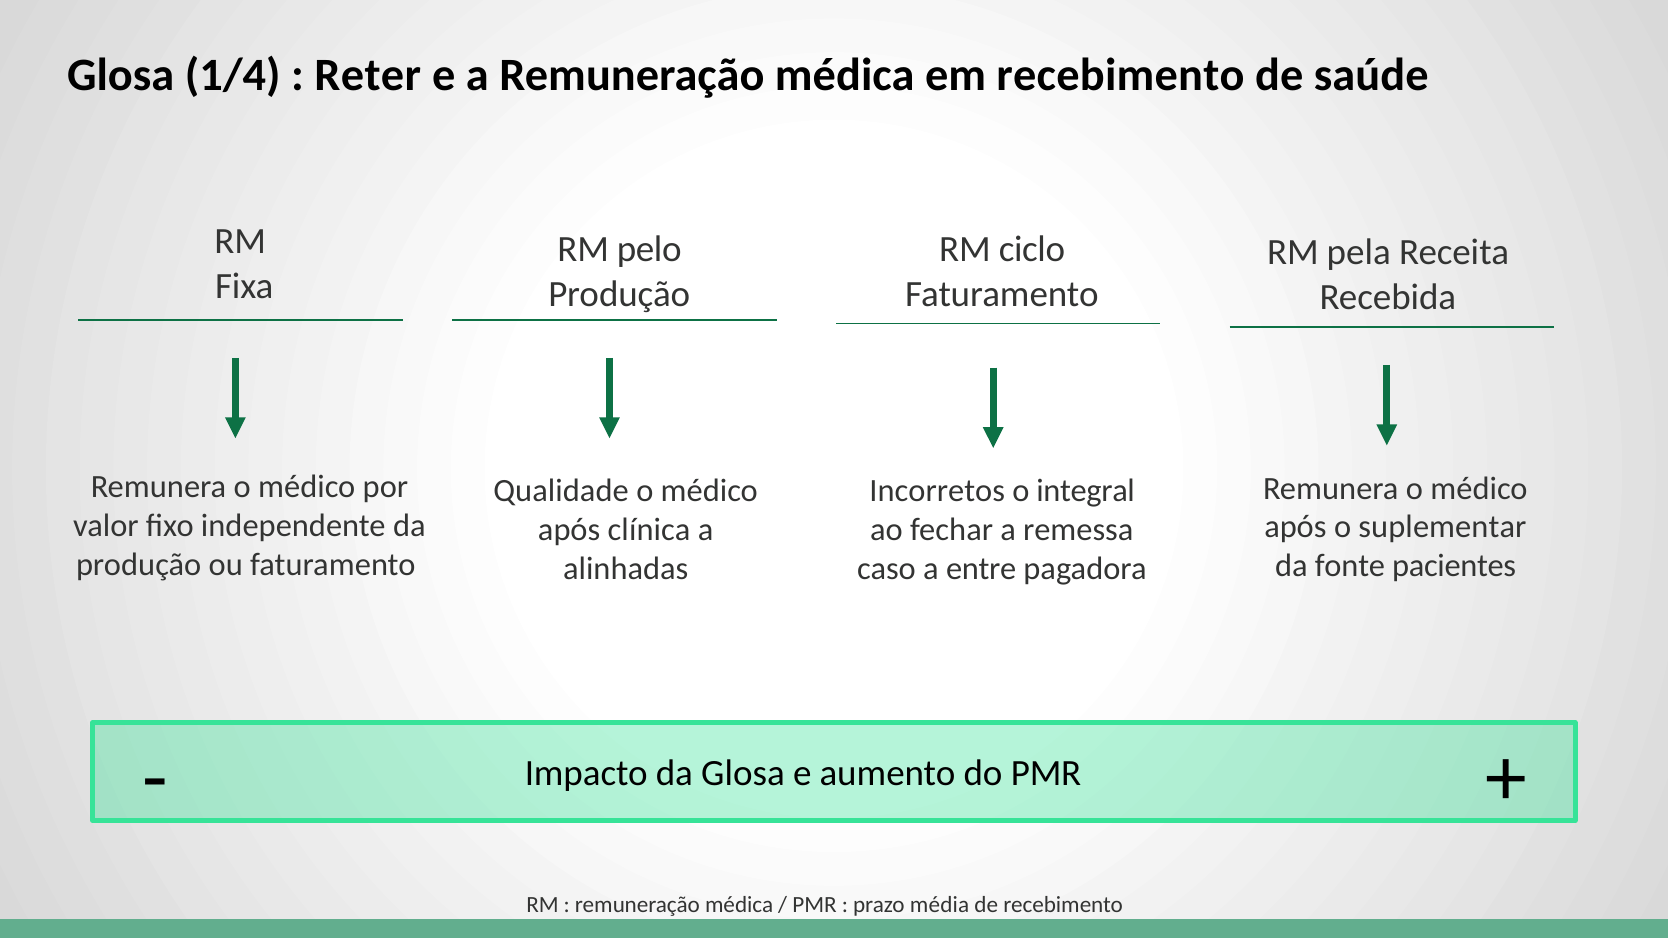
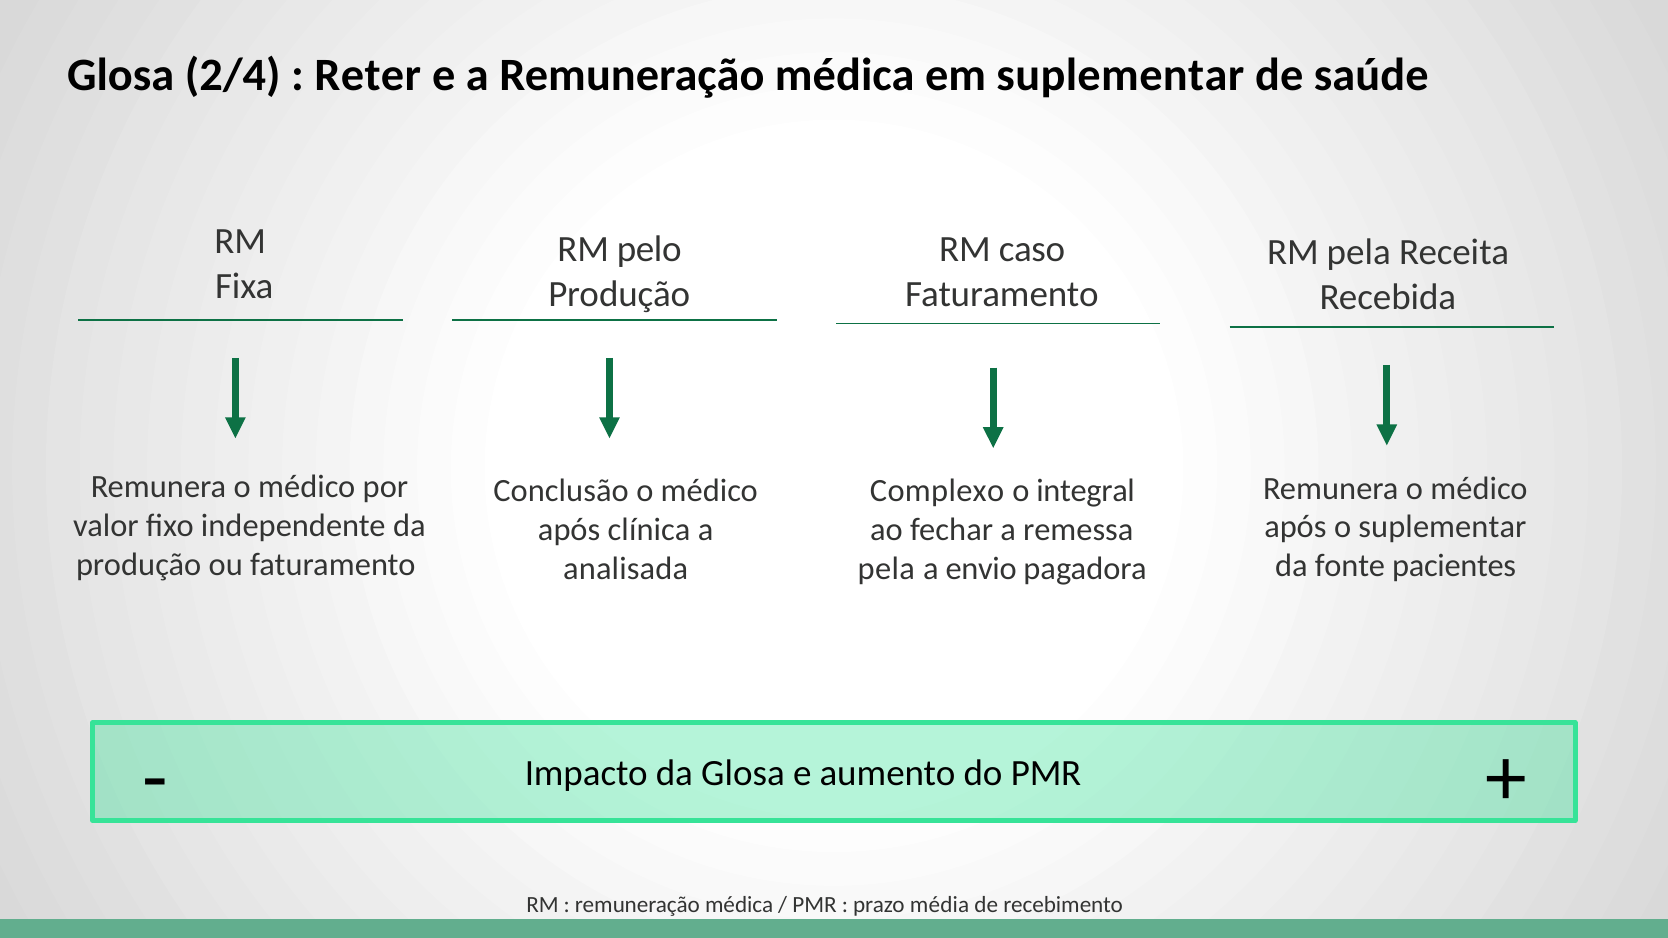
1/4: 1/4 -> 2/4
em recebimento: recebimento -> suplementar
ciclo: ciclo -> caso
Qualidade: Qualidade -> Conclusão
Incorretos: Incorretos -> Complexo
alinhadas: alinhadas -> analisada
caso at (886, 569): caso -> pela
entre: entre -> envio
